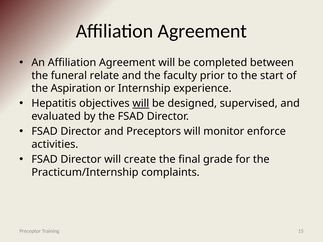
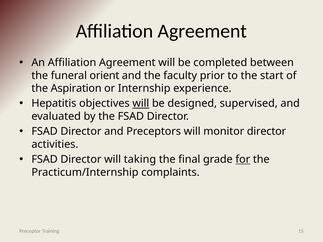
relate: relate -> orient
monitor enforce: enforce -> director
create: create -> taking
for underline: none -> present
